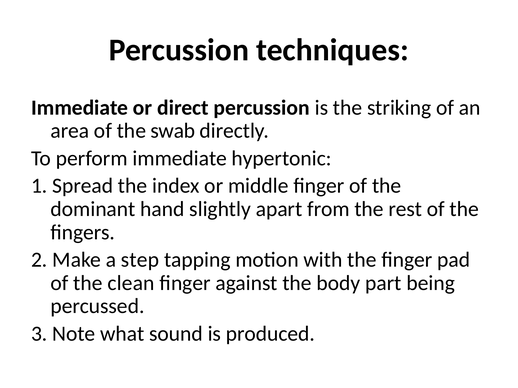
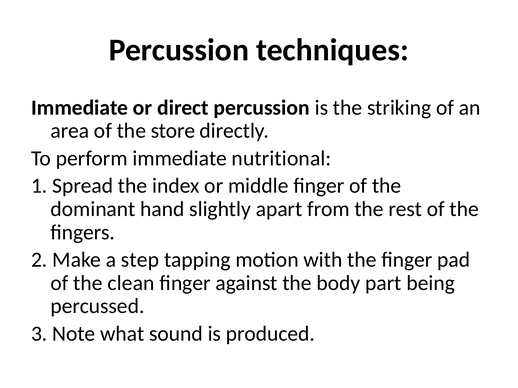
swab: swab -> store
hypertonic: hypertonic -> nutritional
